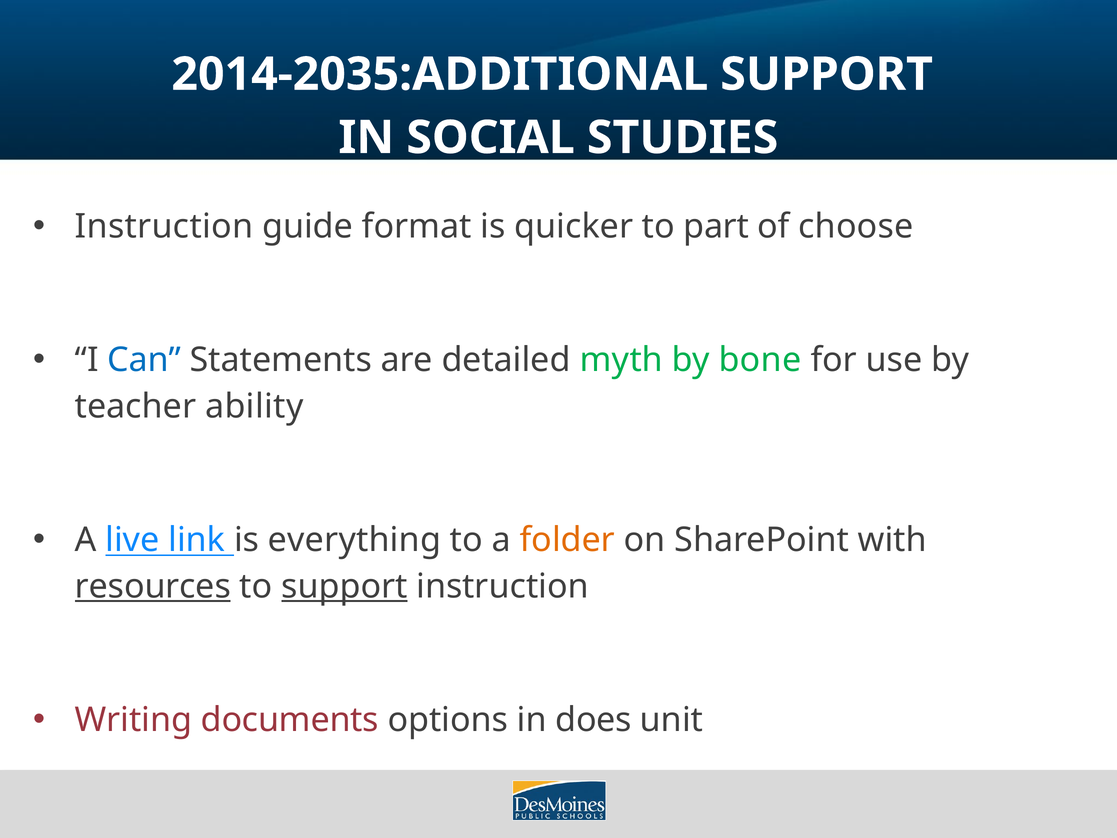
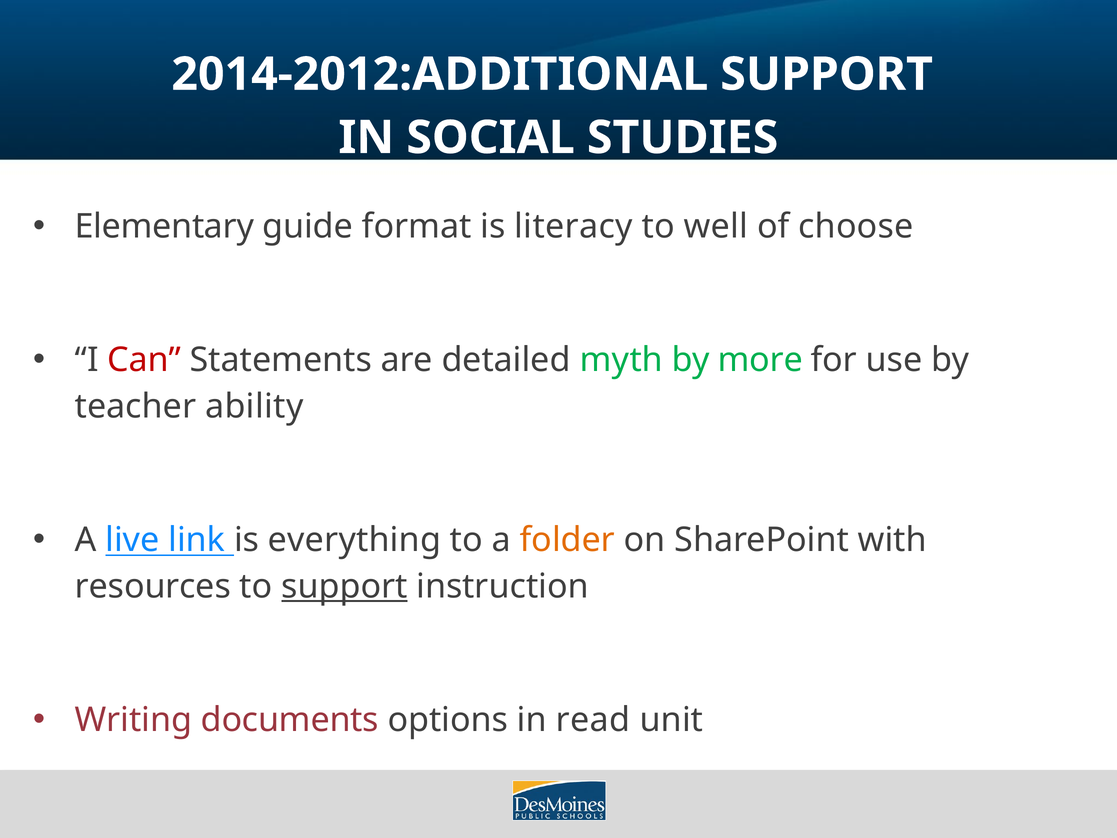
2014-2035:ADDITIONAL: 2014-2035:ADDITIONAL -> 2014-2012:ADDITIONAL
Instruction at (164, 226): Instruction -> Elementary
quicker: quicker -> literacy
part: part -> well
Can colour: blue -> red
bone: bone -> more
resources underline: present -> none
does: does -> read
